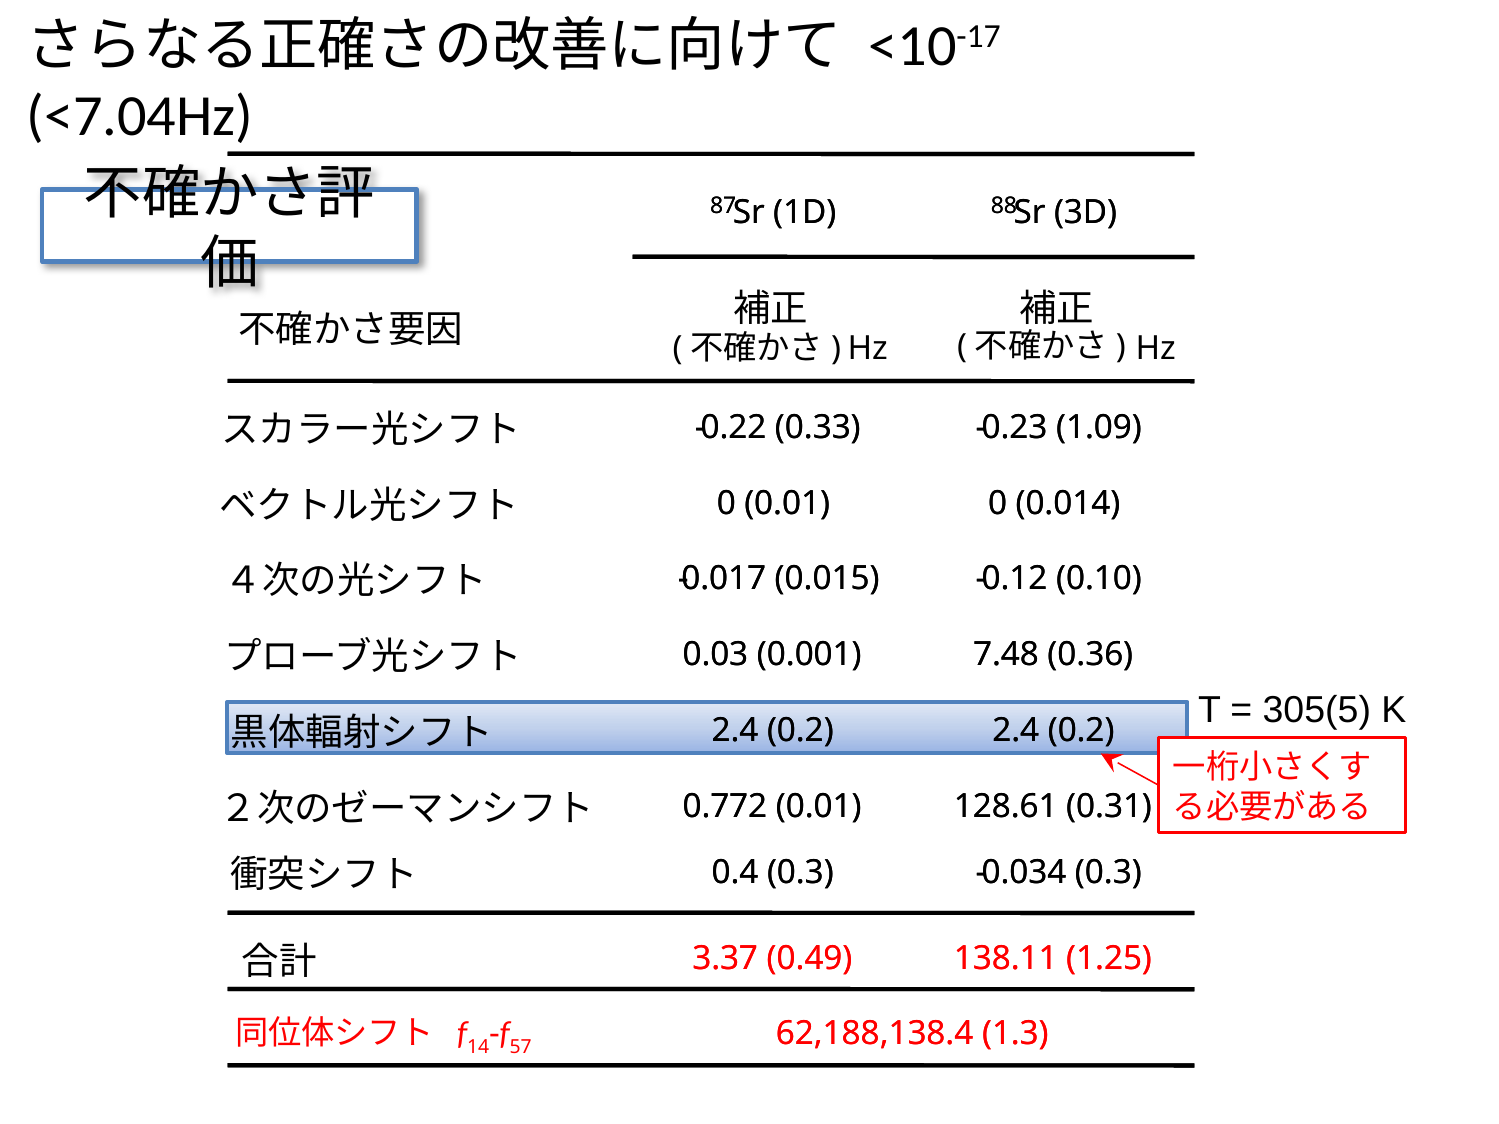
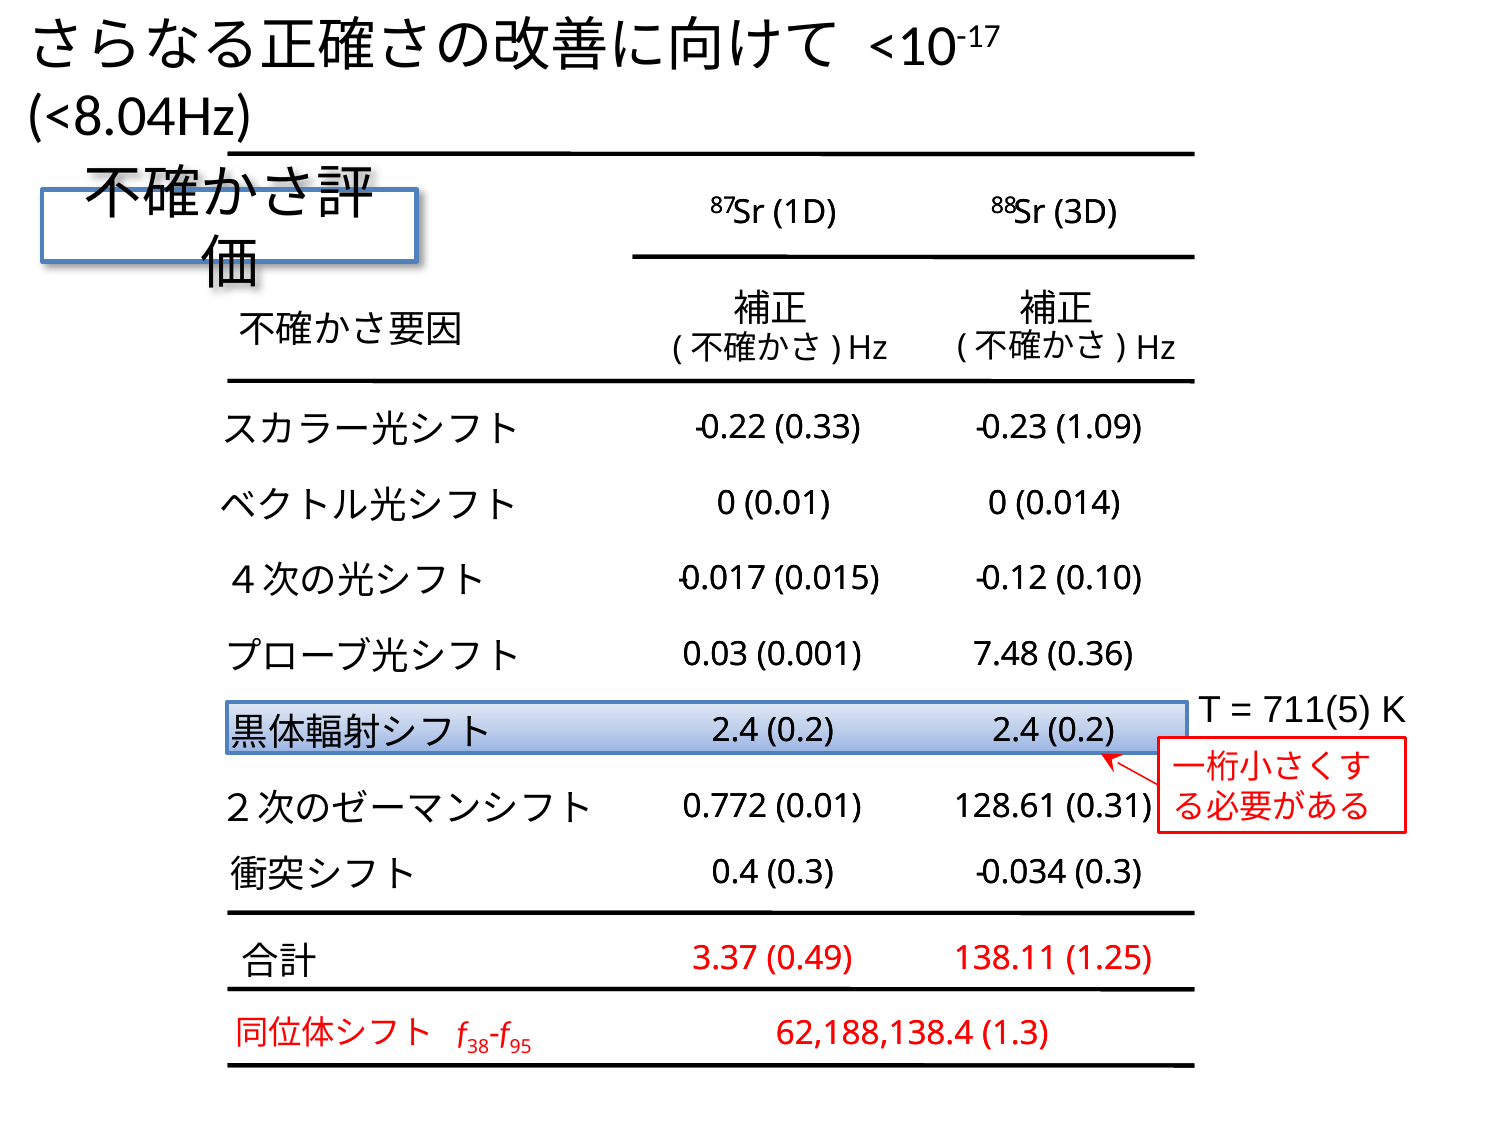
<7.04Hz: <7.04Hz -> <8.04Hz
305(5: 305(5 -> 711(5
14: 14 -> 38
57: 57 -> 95
